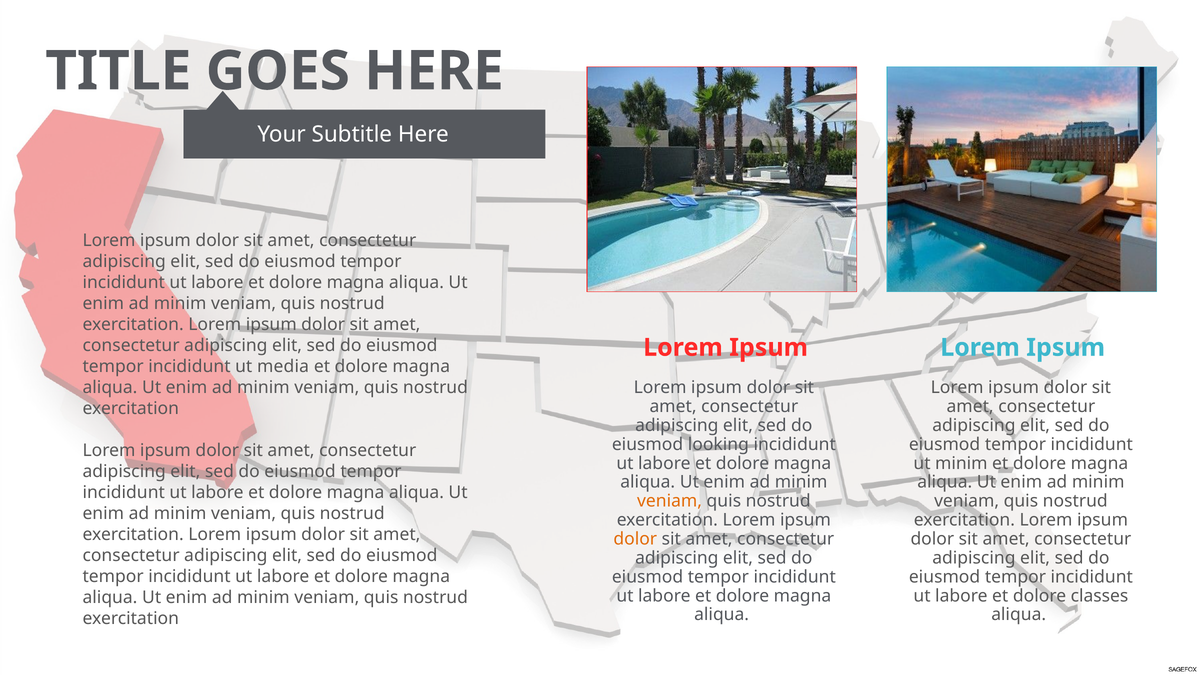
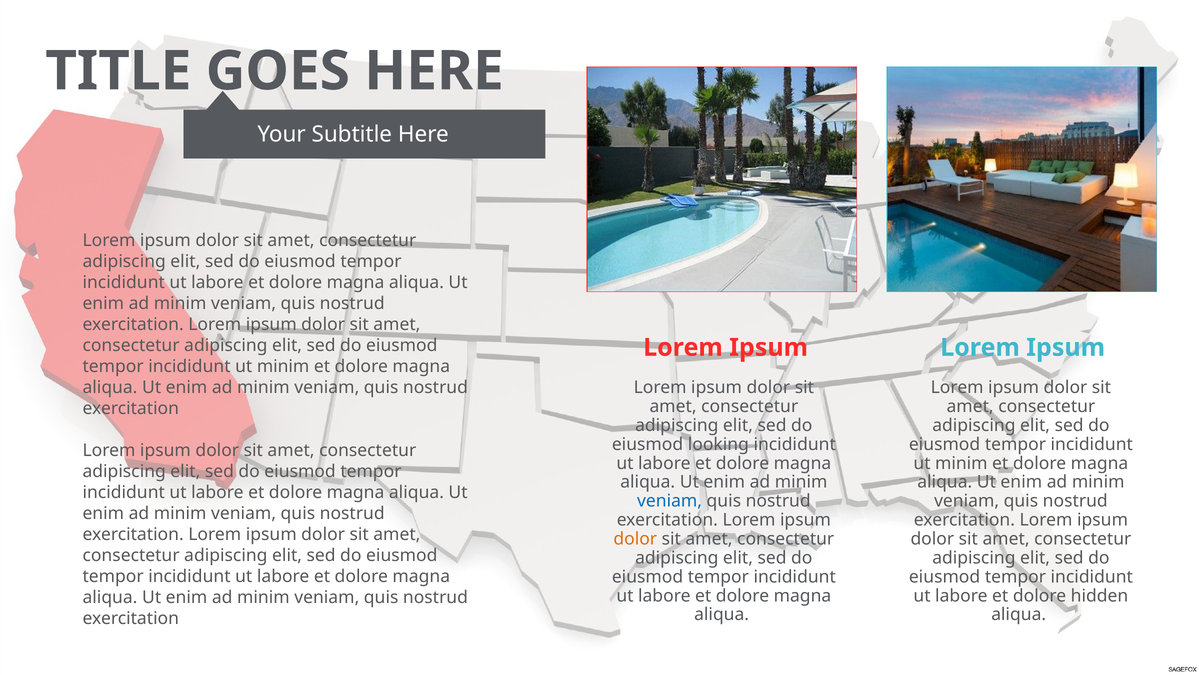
media at (283, 366): media -> minim
veniam at (670, 501) colour: orange -> blue
classes: classes -> hidden
